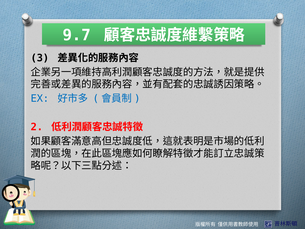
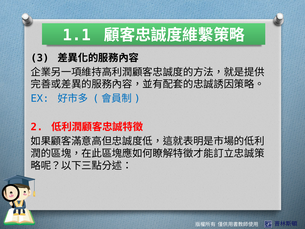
9.7: 9.7 -> 1.1
